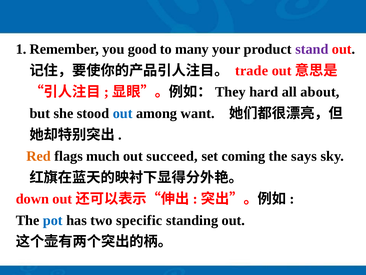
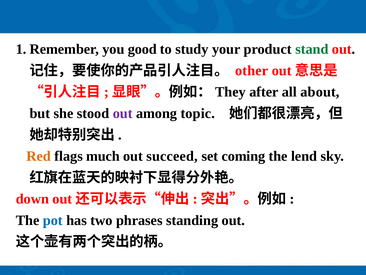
many: many -> study
stand colour: purple -> green
trade: trade -> other
hard: hard -> after
out at (123, 113) colour: blue -> purple
want: want -> topic
says: says -> lend
specific: specific -> phrases
